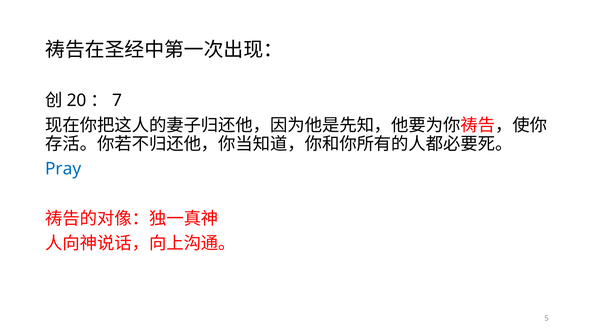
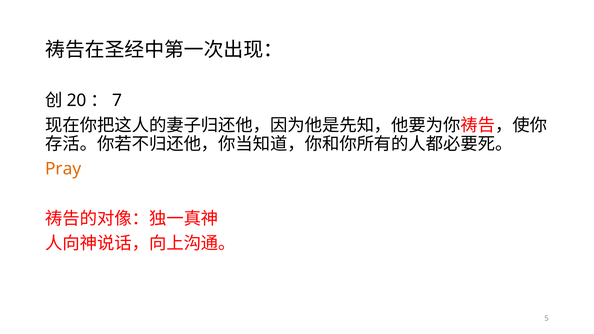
Pray colour: blue -> orange
